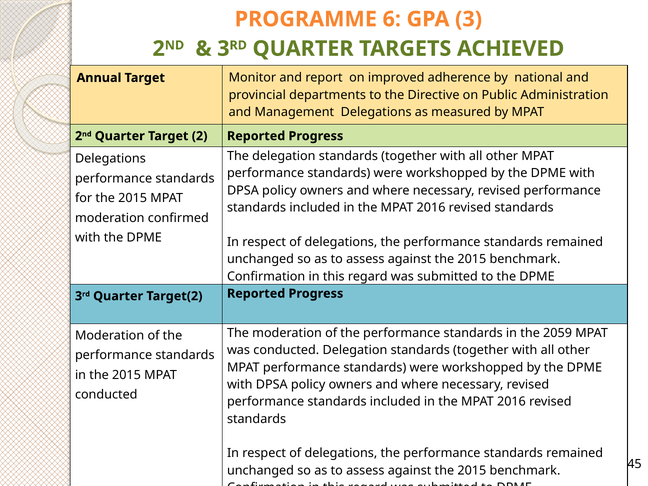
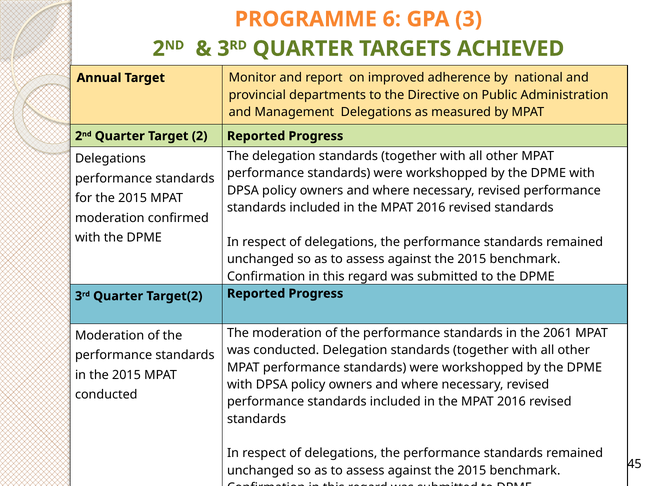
2059: 2059 -> 2061
